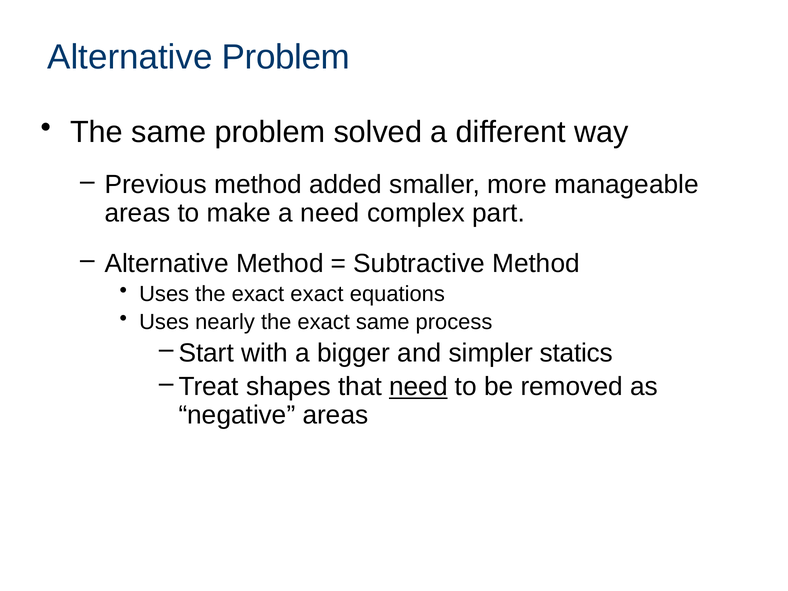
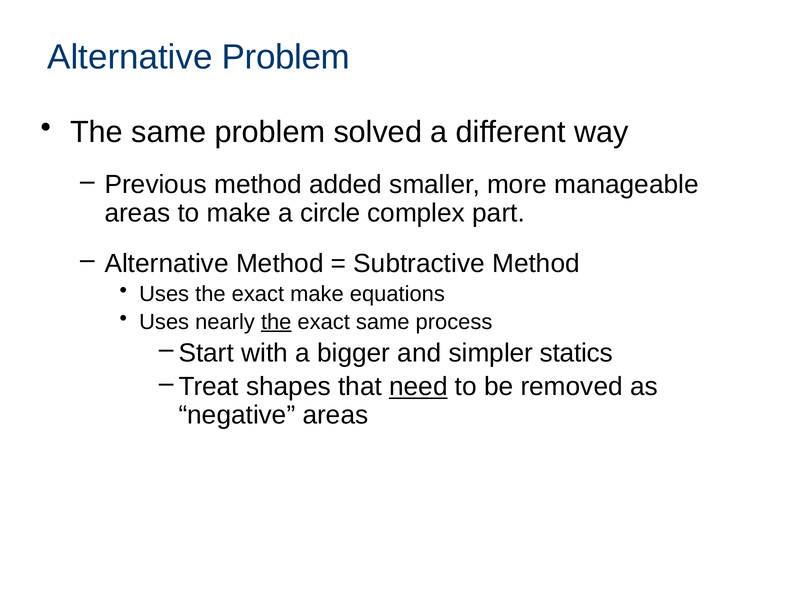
a need: need -> circle
exact exact: exact -> make
the at (276, 322) underline: none -> present
